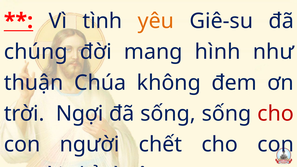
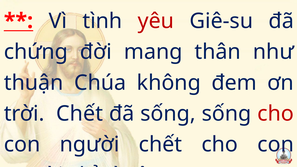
yêu at (156, 21) colour: orange -> red
chúng: chúng -> chứng
hình: hình -> thân
trời Ngợi: Ngợi -> Chết
